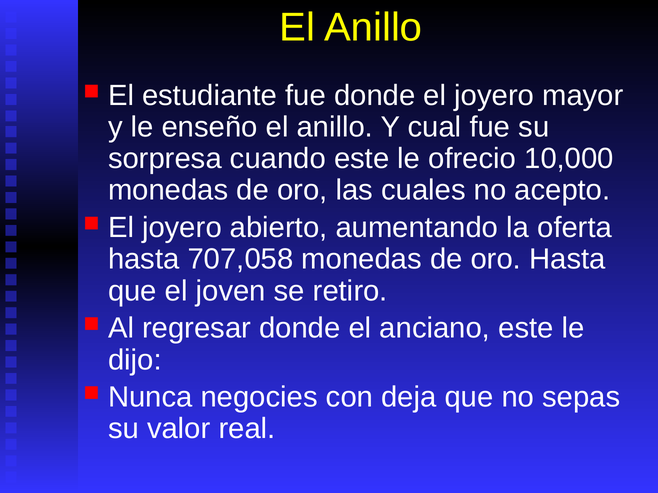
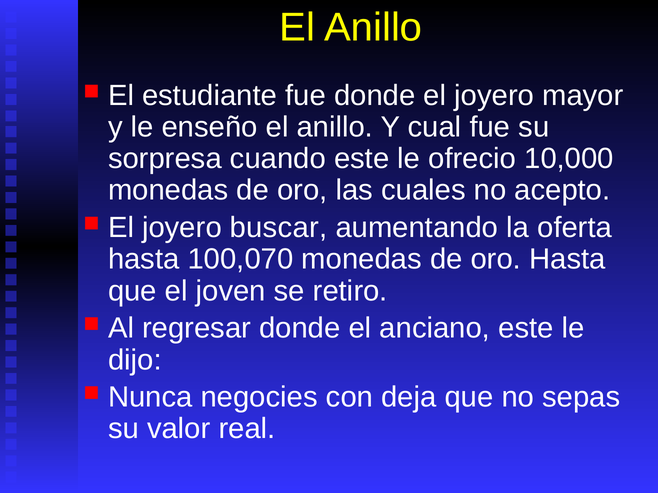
abierto: abierto -> buscar
707,058: 707,058 -> 100,070
